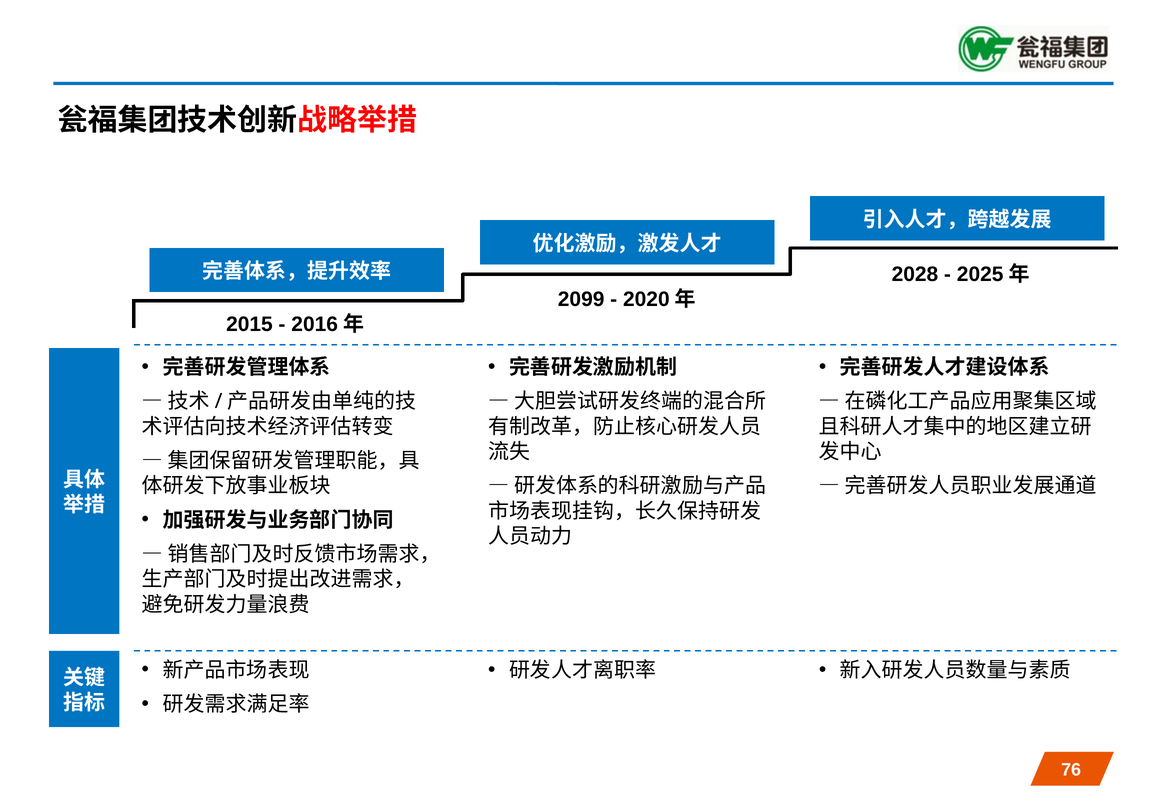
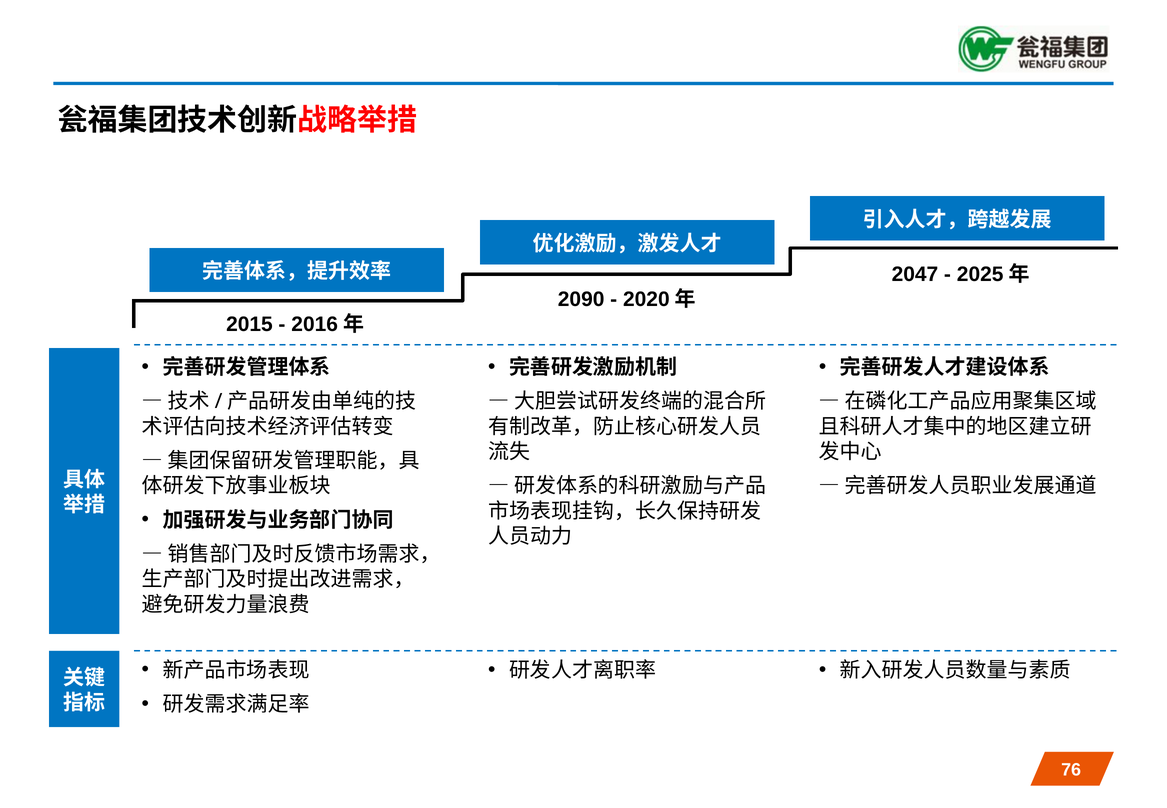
2028: 2028 -> 2047
2099: 2099 -> 2090
